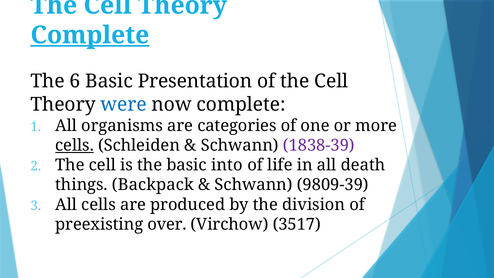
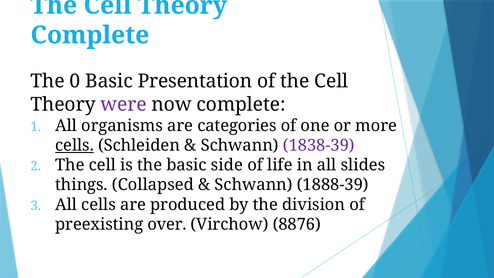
Complete at (90, 35) underline: present -> none
6: 6 -> 0
were colour: blue -> purple
into: into -> side
death: death -> slides
Backpack: Backpack -> Collapsed
9809-39: 9809-39 -> 1888-39
3517: 3517 -> 8876
